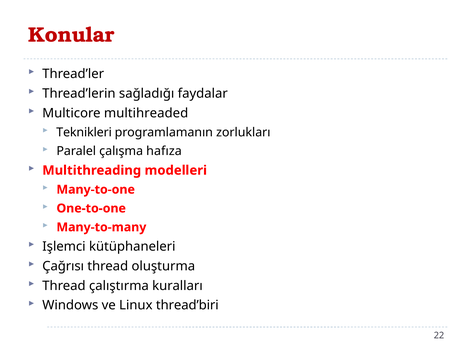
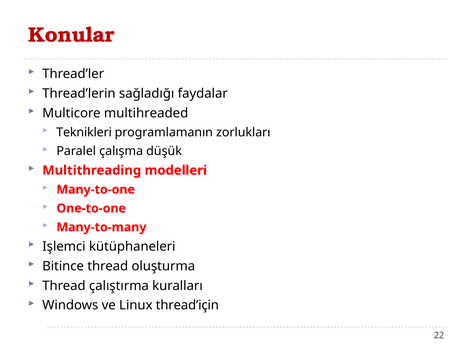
hafıza: hafıza -> düşük
Çağrısı: Çağrısı -> Bitince
thread’biri: thread’biri -> thread’için
